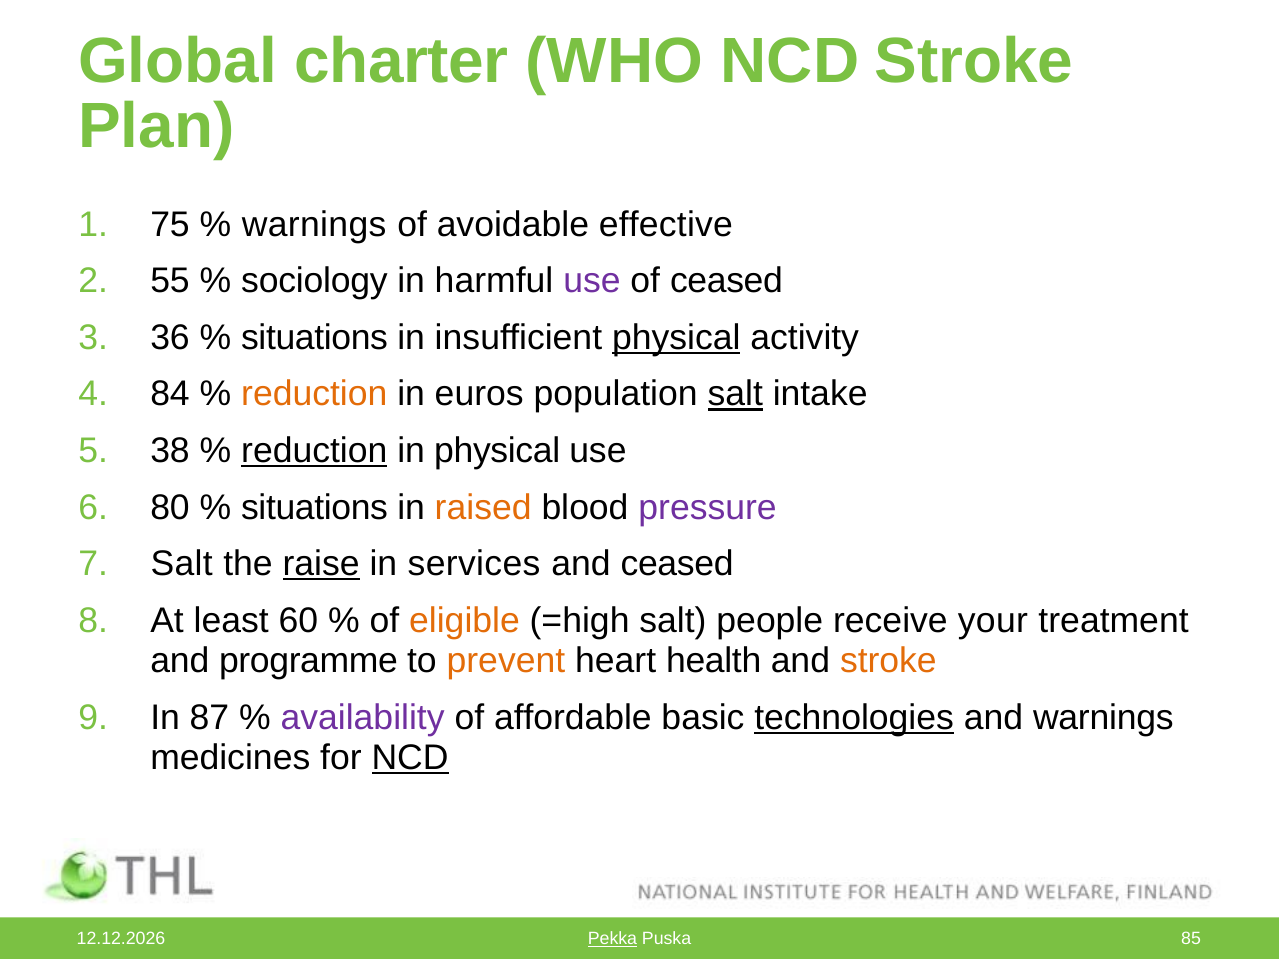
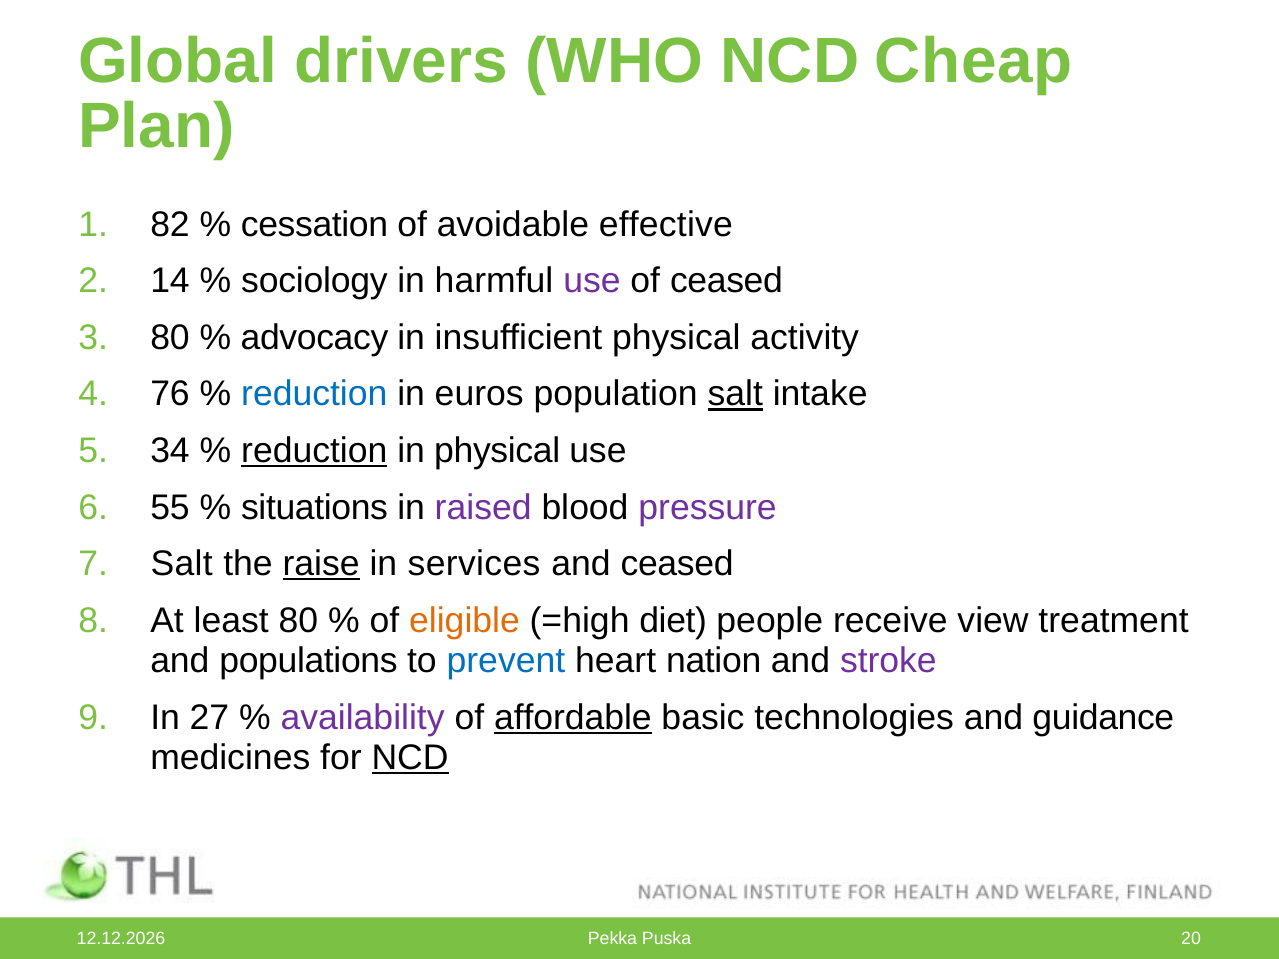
charter: charter -> drivers
NCD Stroke: Stroke -> Cheap
75: 75 -> 82
warnings at (314, 225): warnings -> cessation
55: 55 -> 14
36 at (170, 338): 36 -> 80
situations at (315, 338): situations -> advocacy
physical at (676, 338) underline: present -> none
84: 84 -> 76
reduction at (314, 394) colour: orange -> blue
38: 38 -> 34
80: 80 -> 55
raised colour: orange -> purple
least 60: 60 -> 80
=high salt: salt -> diet
your: your -> view
programme: programme -> populations
prevent colour: orange -> blue
health: health -> nation
stroke at (888, 661) colour: orange -> purple
87: 87 -> 27
affordable underline: none -> present
technologies underline: present -> none
and warnings: warnings -> guidance
Pekka underline: present -> none
85: 85 -> 20
